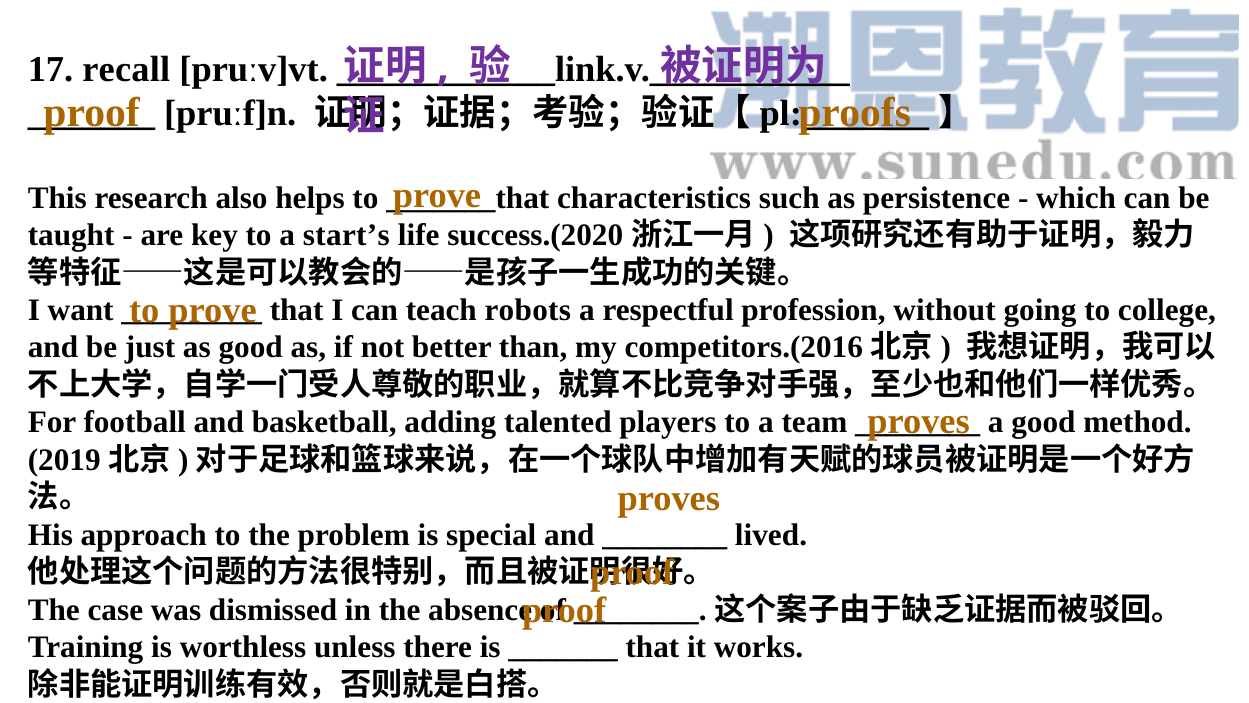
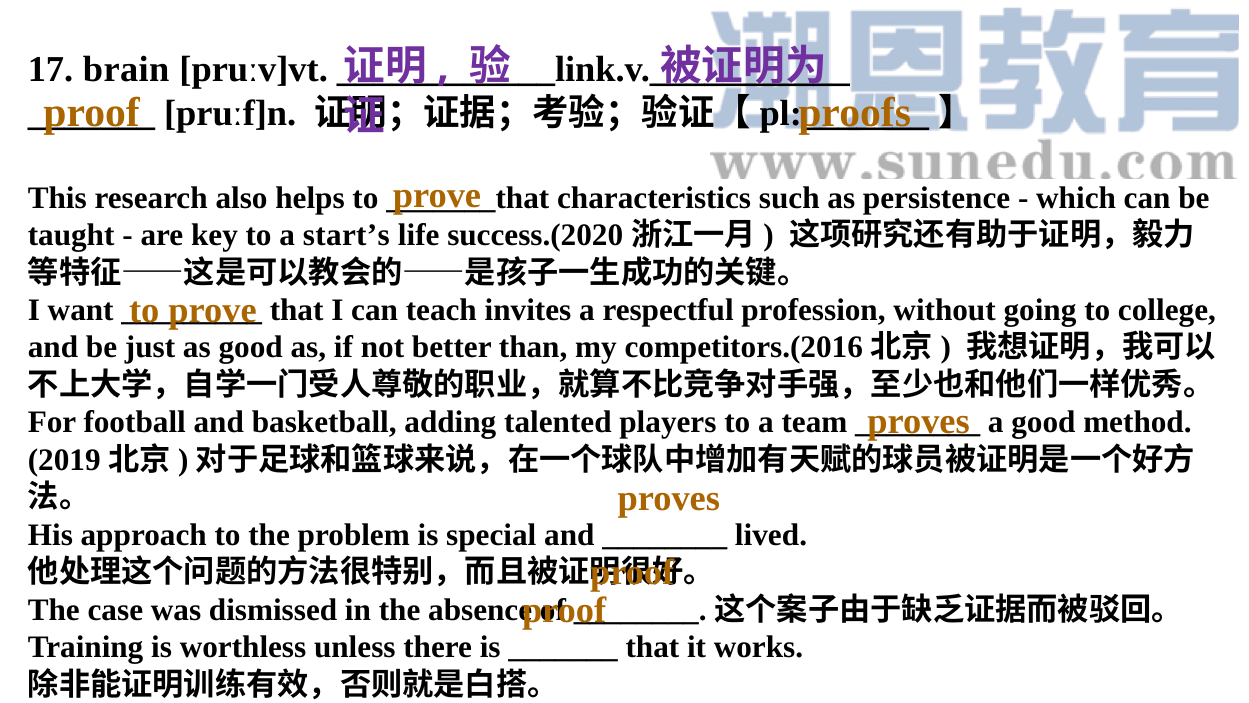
recall: recall -> brain
robots: robots -> invites
